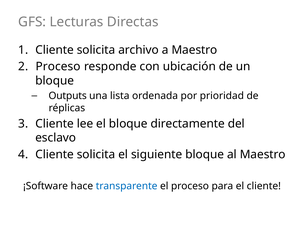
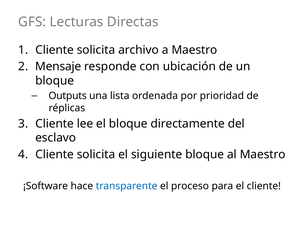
Proceso at (58, 67): Proceso -> Mensaje
